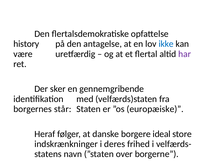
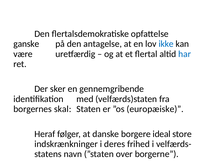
history: history -> ganske
har colour: purple -> blue
står: står -> skal
